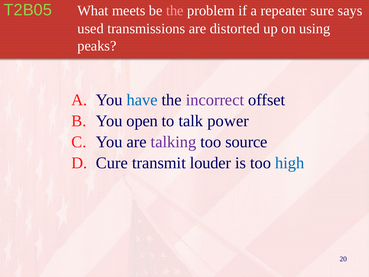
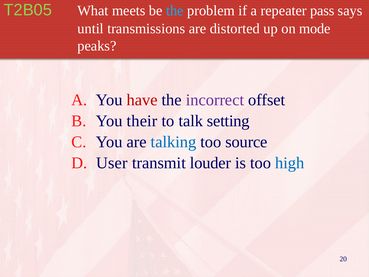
the at (175, 11) colour: pink -> light blue
sure: sure -> pass
used: used -> until
using: using -> mode
have colour: blue -> red
open: open -> their
power: power -> setting
talking colour: purple -> blue
Cure: Cure -> User
